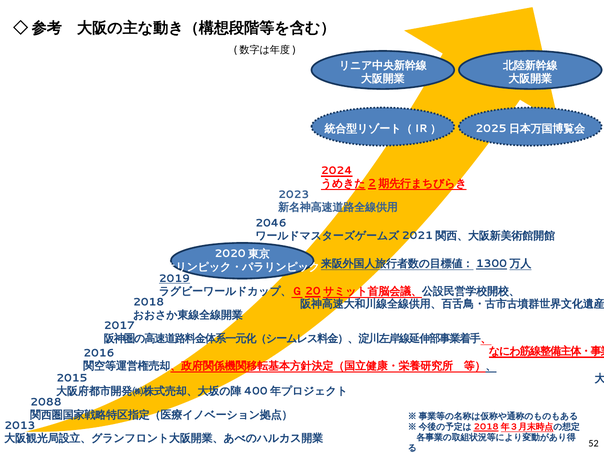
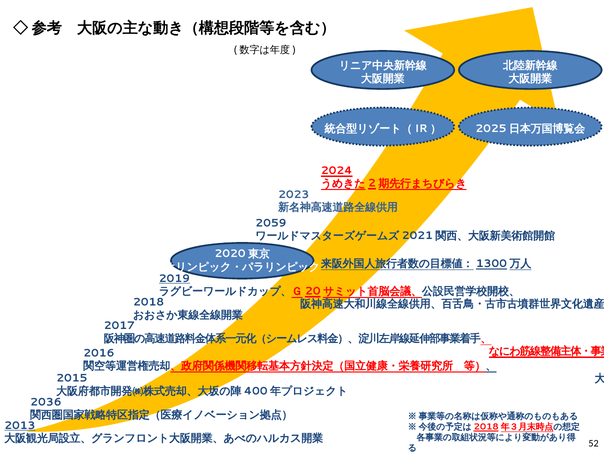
2046: 2046 -> 2059
2088: 2088 -> 2036
2013 underline: none -> present
